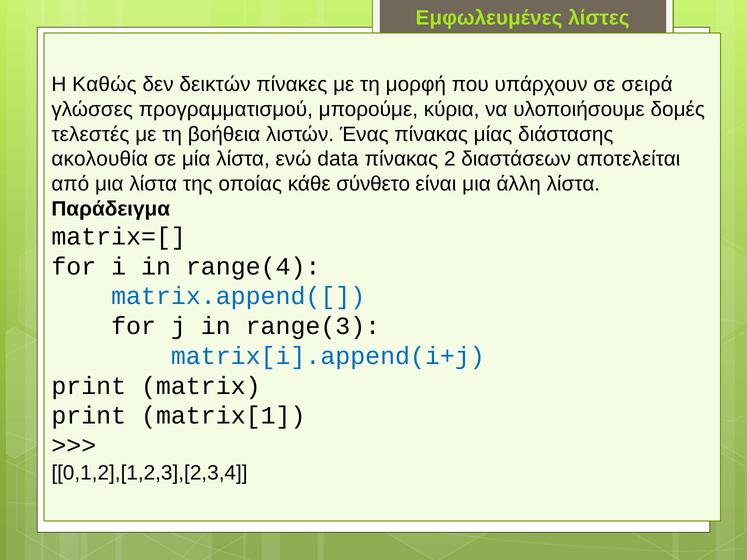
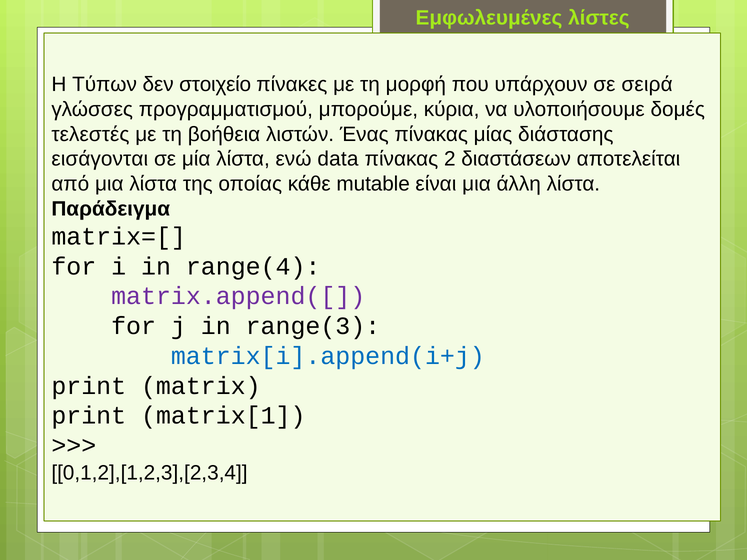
Καθώς: Καθώς -> Τύπων
δεικτών: δεικτών -> στοιχείο
ακολουθία: ακολουθία -> εισάγονται
σύνθετο: σύνθετο -> mutable
matrix.append([ colour: blue -> purple
